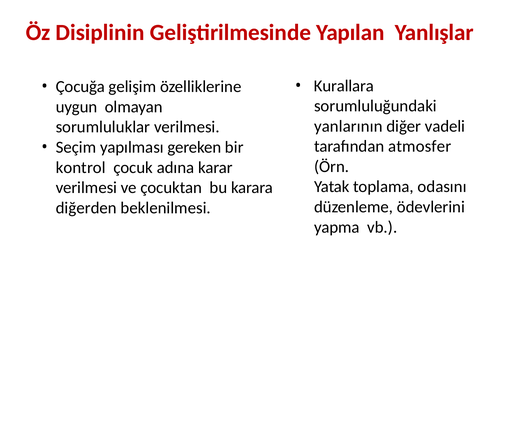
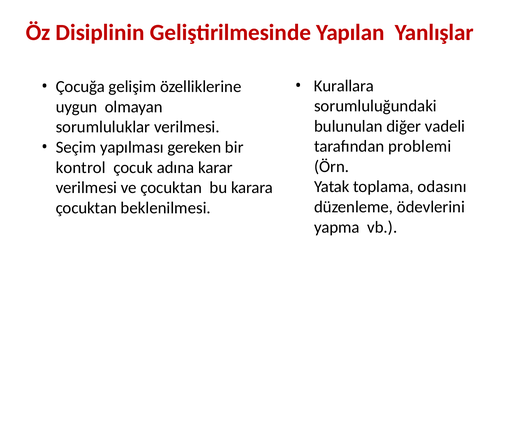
yanlarının: yanlarının -> bulunulan
atmosfer: atmosfer -> problemi
diğerden at (86, 208): diğerden -> çocuktan
